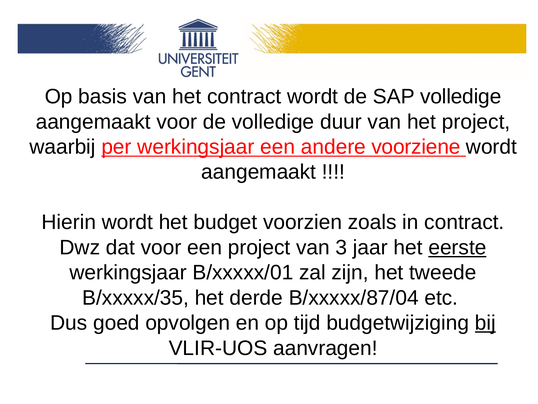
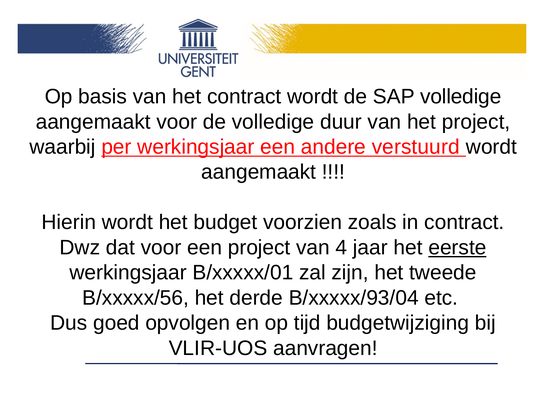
voorziene: voorziene -> verstuurd
3: 3 -> 4
B/xxxxx/35: B/xxxxx/35 -> B/xxxxx/56
B/xxxxx/87/04: B/xxxxx/87/04 -> B/xxxxx/93/04
bij underline: present -> none
